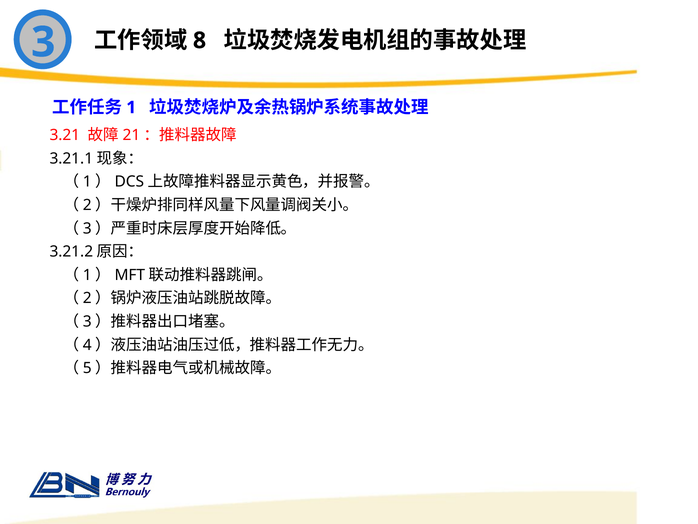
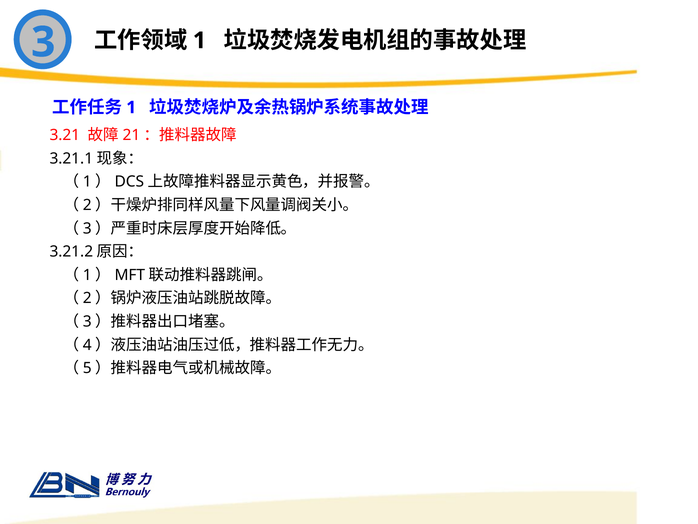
8 at (200, 40): 8 -> 1
